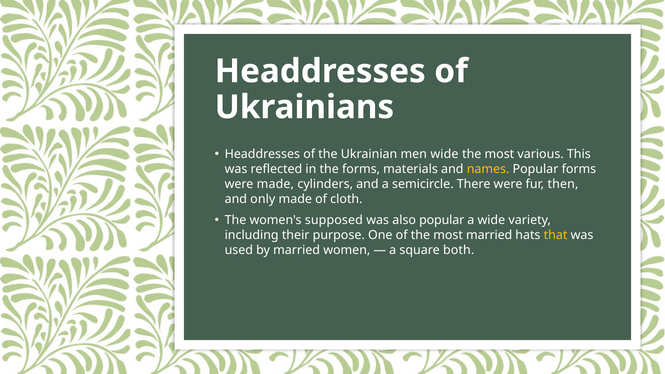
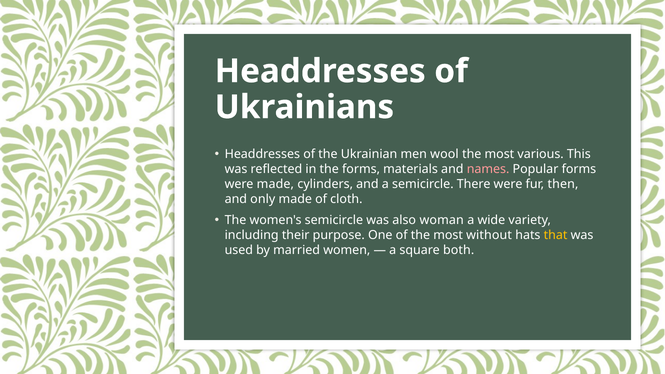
men wide: wide -> wool
names colour: yellow -> pink
women's supposed: supposed -> semicircle
also popular: popular -> woman
most married: married -> without
